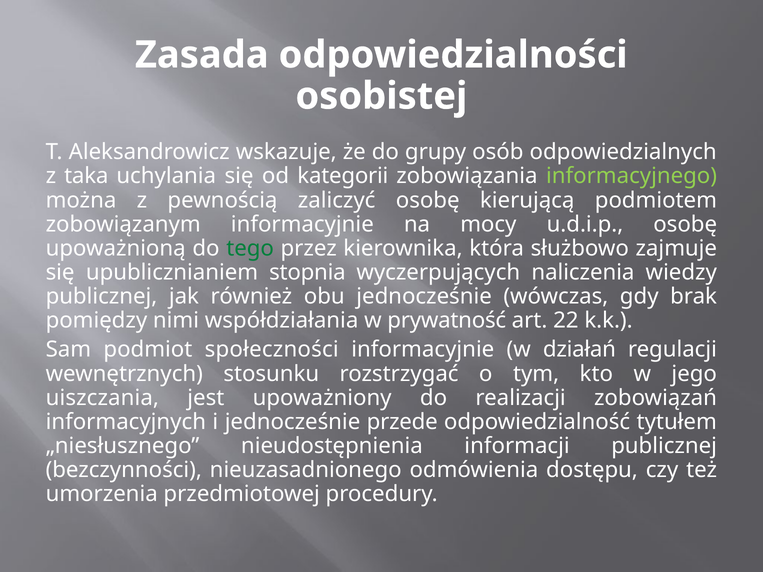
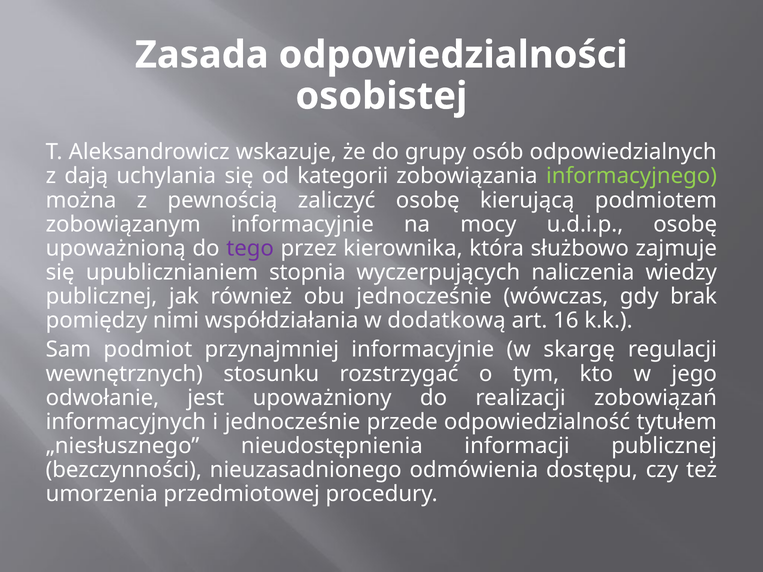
taka: taka -> dają
tego colour: green -> purple
prywatność: prywatność -> dodatkową
22: 22 -> 16
społeczności: społeczności -> przynajmniej
działań: działań -> skargę
uiszczania: uiszczania -> odwołanie
